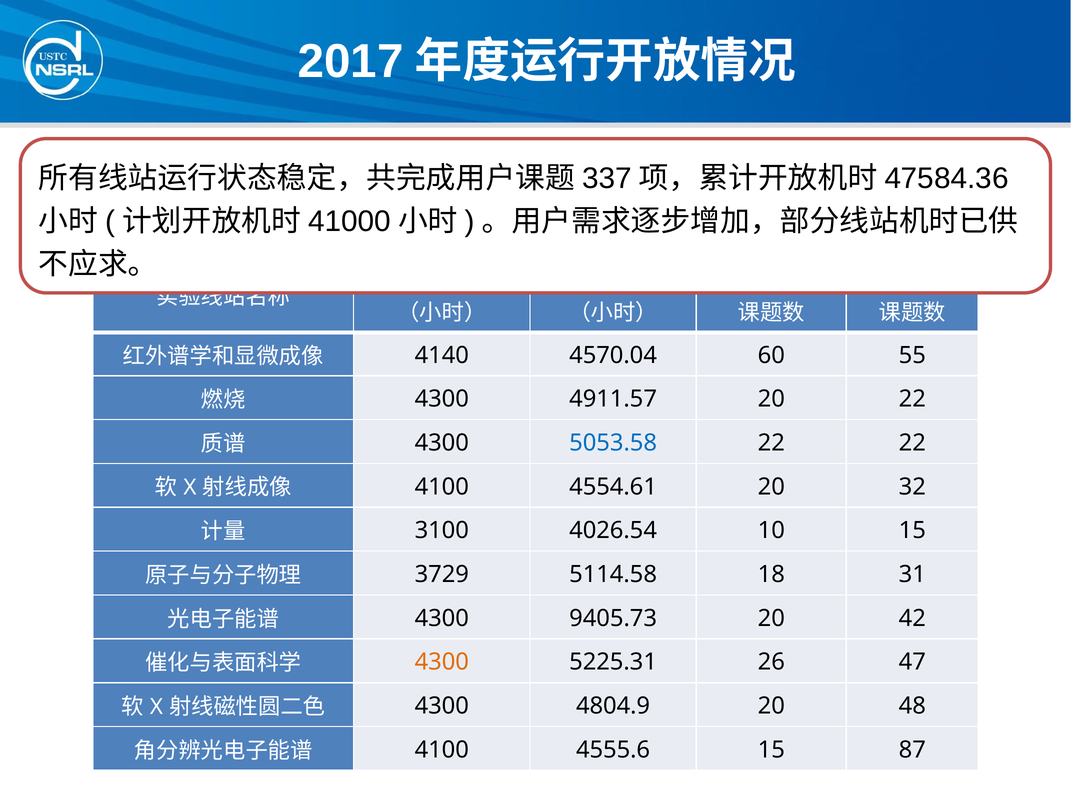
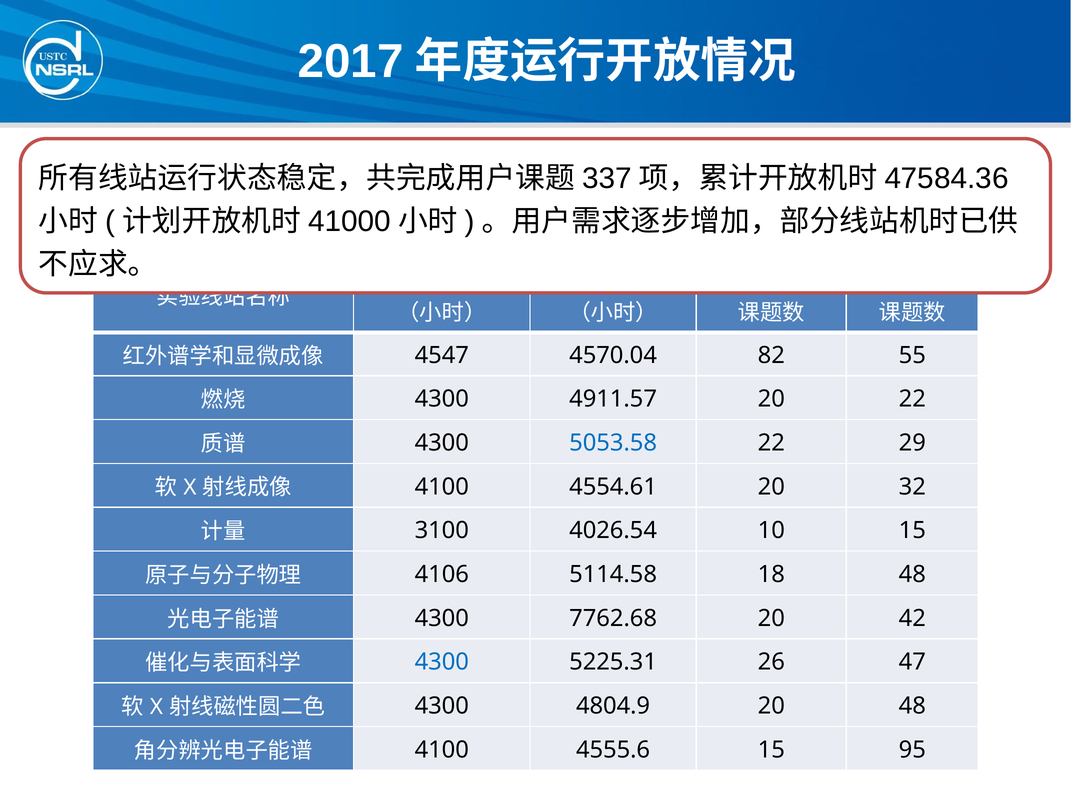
4140: 4140 -> 4547
60: 60 -> 82
22 22: 22 -> 29
3729: 3729 -> 4106
18 31: 31 -> 48
9405.73: 9405.73 -> 7762.68
4300 at (442, 661) colour: orange -> blue
87: 87 -> 95
